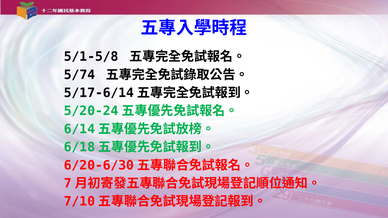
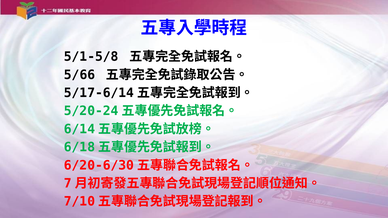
5/74: 5/74 -> 5/66
